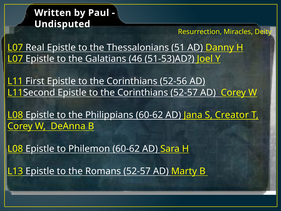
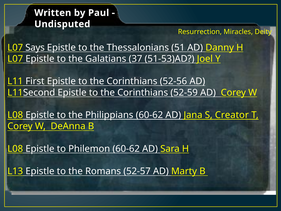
Real: Real -> Says
46: 46 -> 37
Corinthians 52-57: 52-57 -> 52-59
